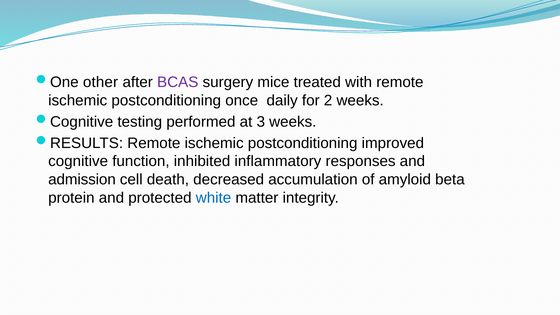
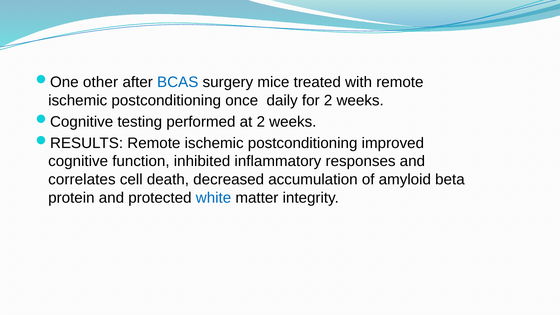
BCAS colour: purple -> blue
at 3: 3 -> 2
admission: admission -> correlates
